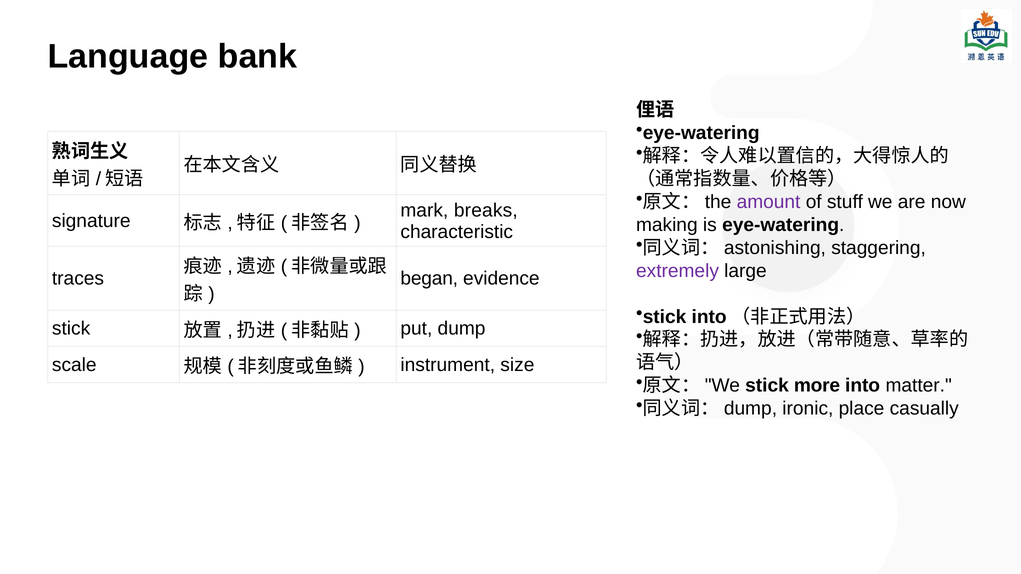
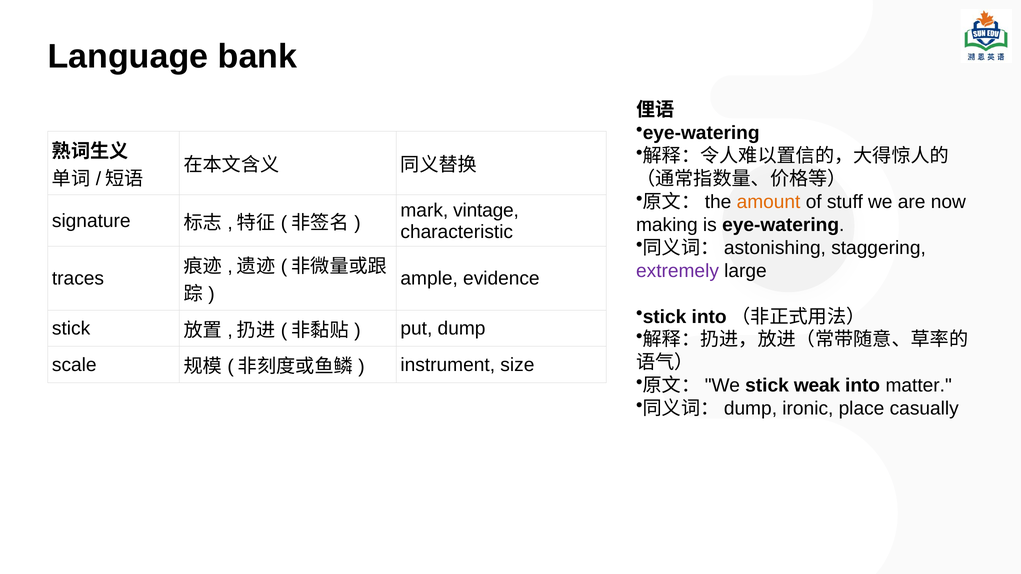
amount colour: purple -> orange
breaks: breaks -> vintage
began: began -> ample
more: more -> weak
